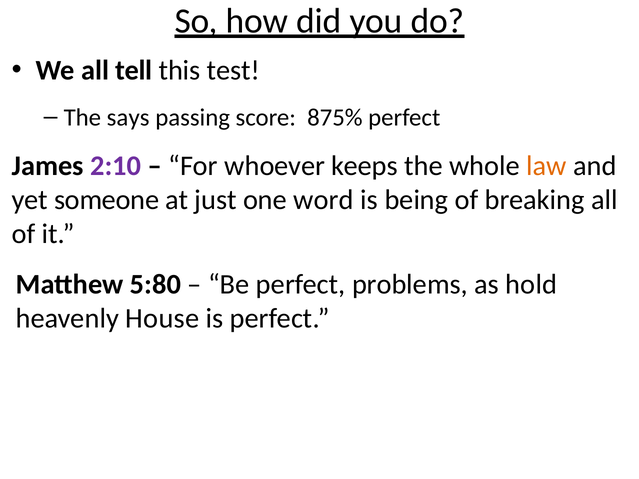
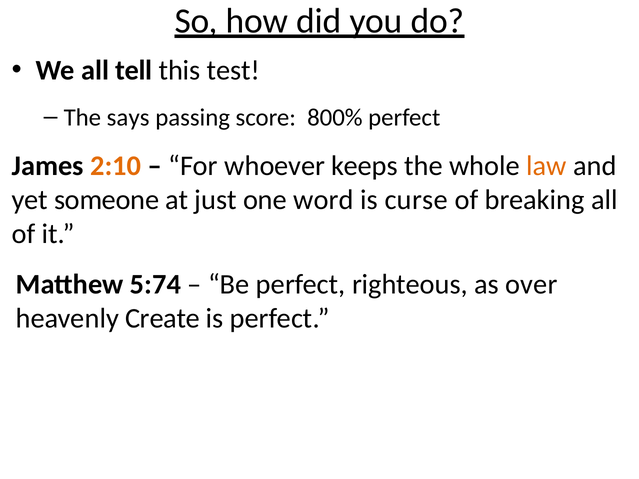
875%: 875% -> 800%
2:10 colour: purple -> orange
being: being -> curse
5:80: 5:80 -> 5:74
problems: problems -> righteous
hold: hold -> over
House: House -> Create
